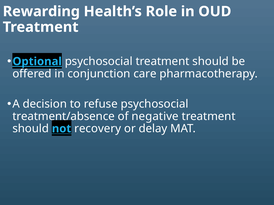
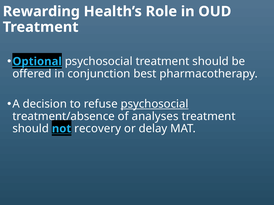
care: care -> best
psychosocial at (155, 104) underline: none -> present
negative: negative -> analyses
